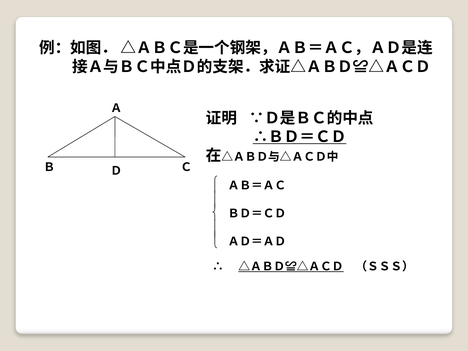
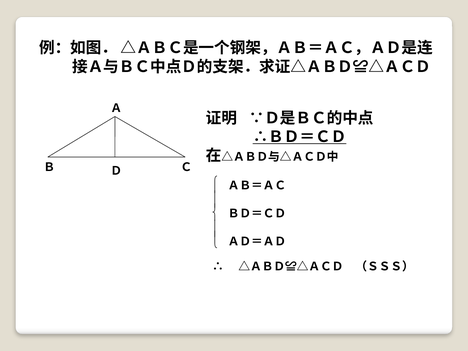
△ＡＢＤ≌△ＡＣＤ underline: present -> none
